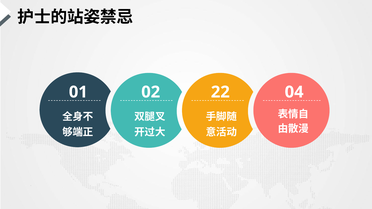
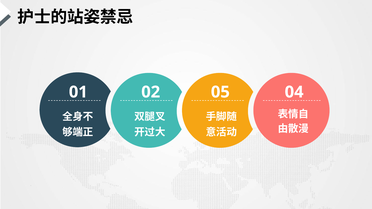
22: 22 -> 05
